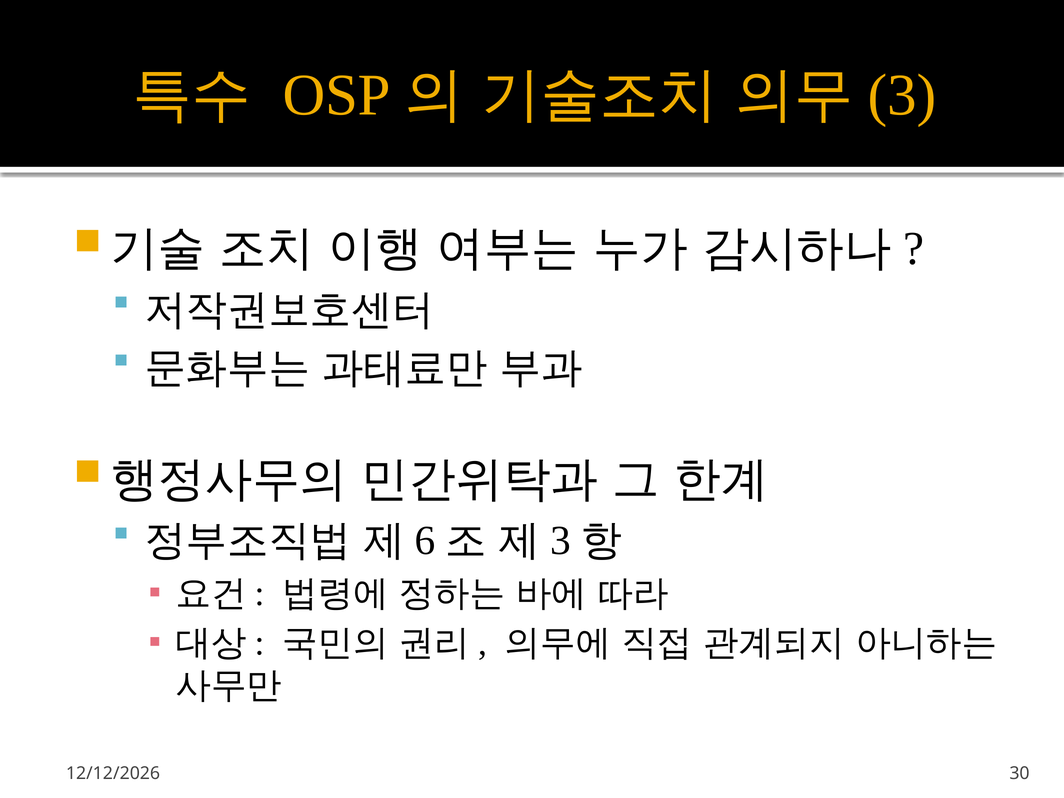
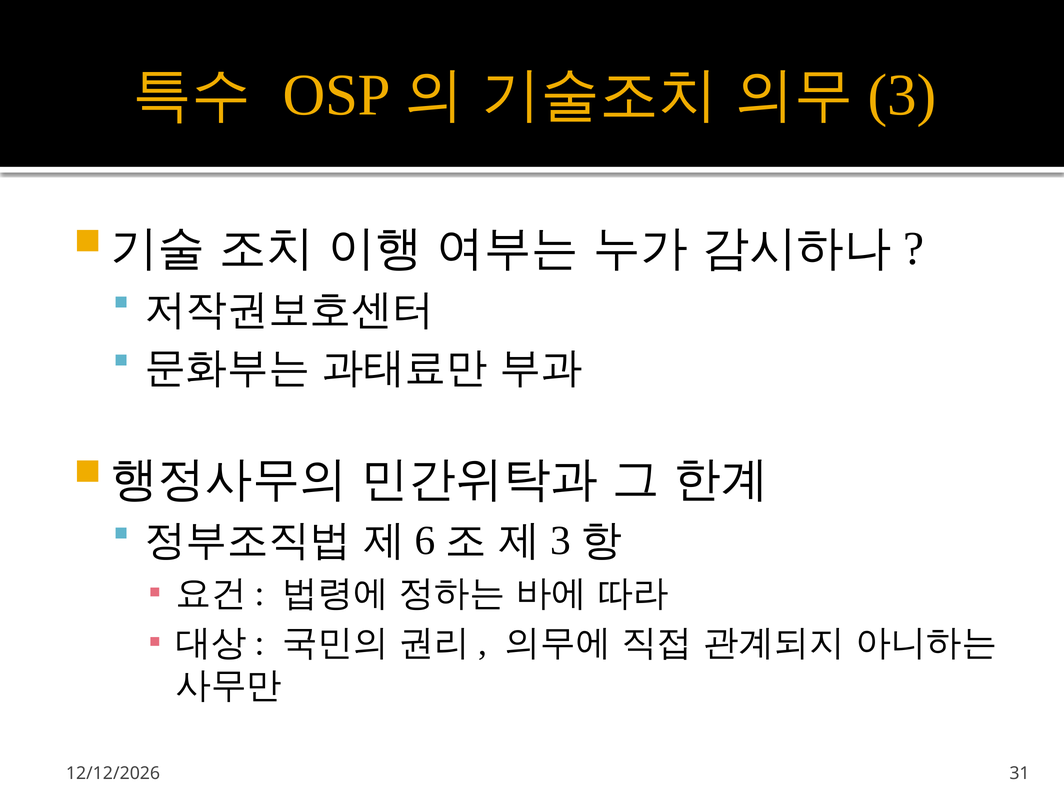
30: 30 -> 31
